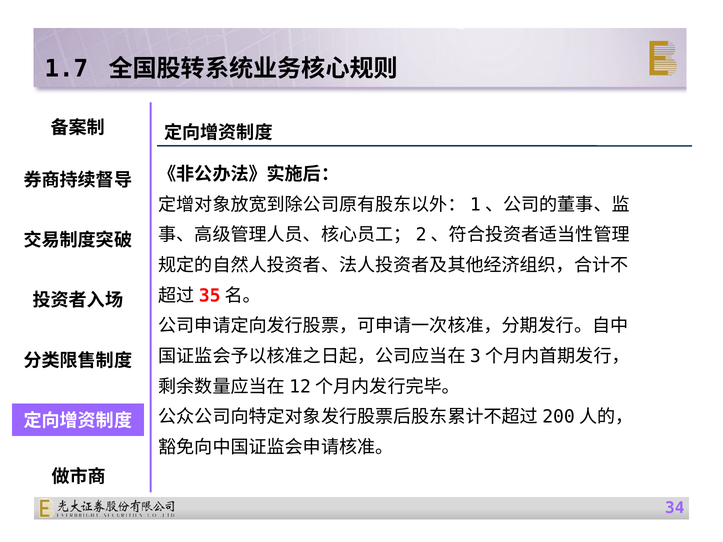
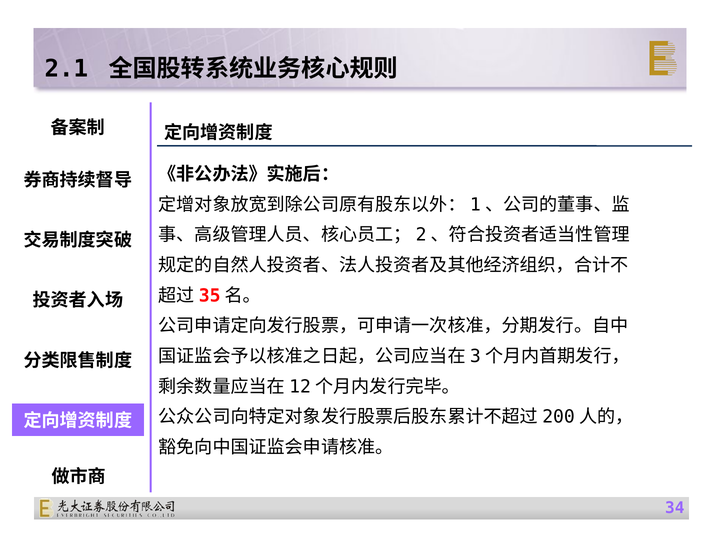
1.7: 1.7 -> 2.1
